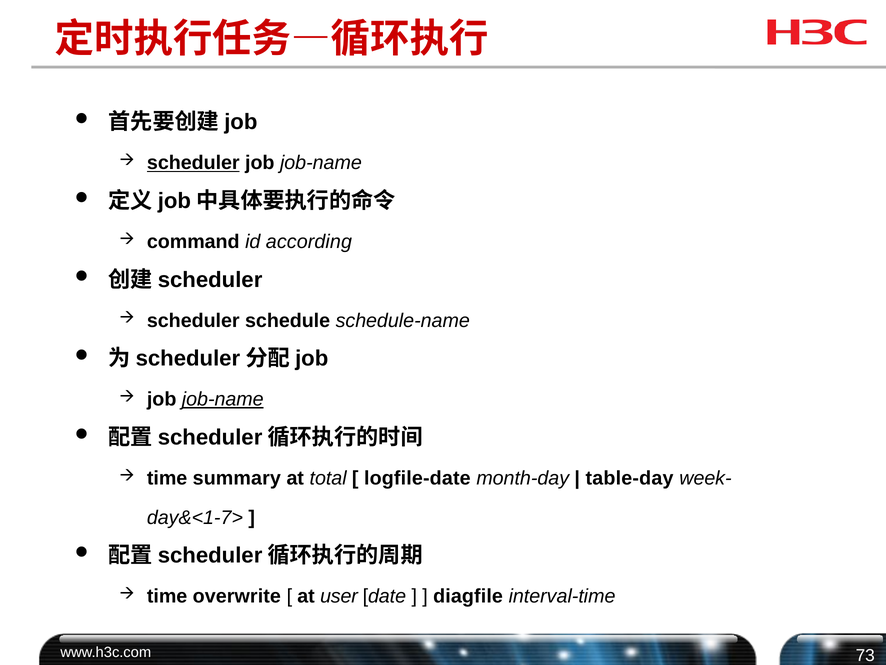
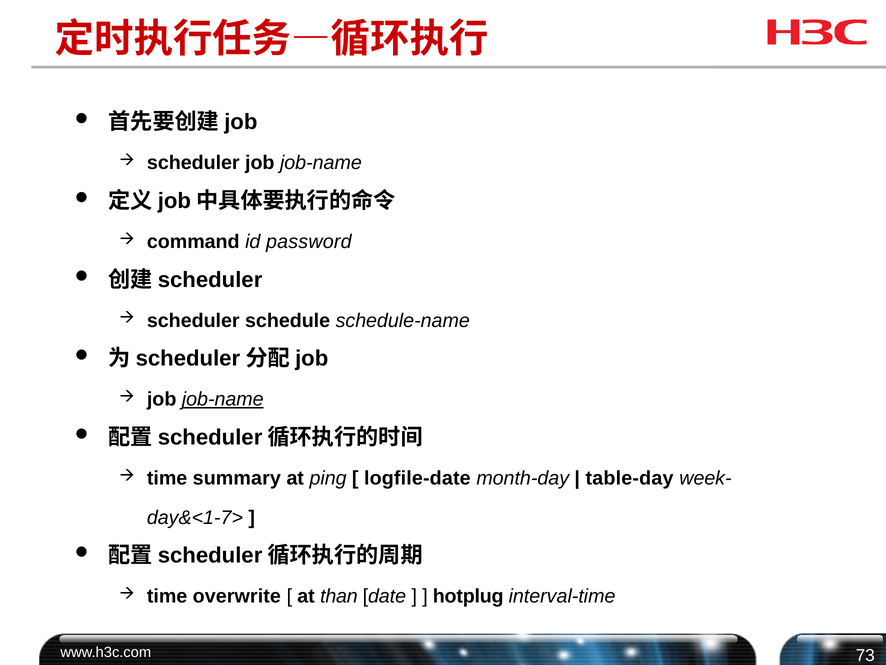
scheduler at (193, 163) underline: present -> none
according: according -> password
total: total -> ping
user: user -> than
diagfile: diagfile -> hotplug
